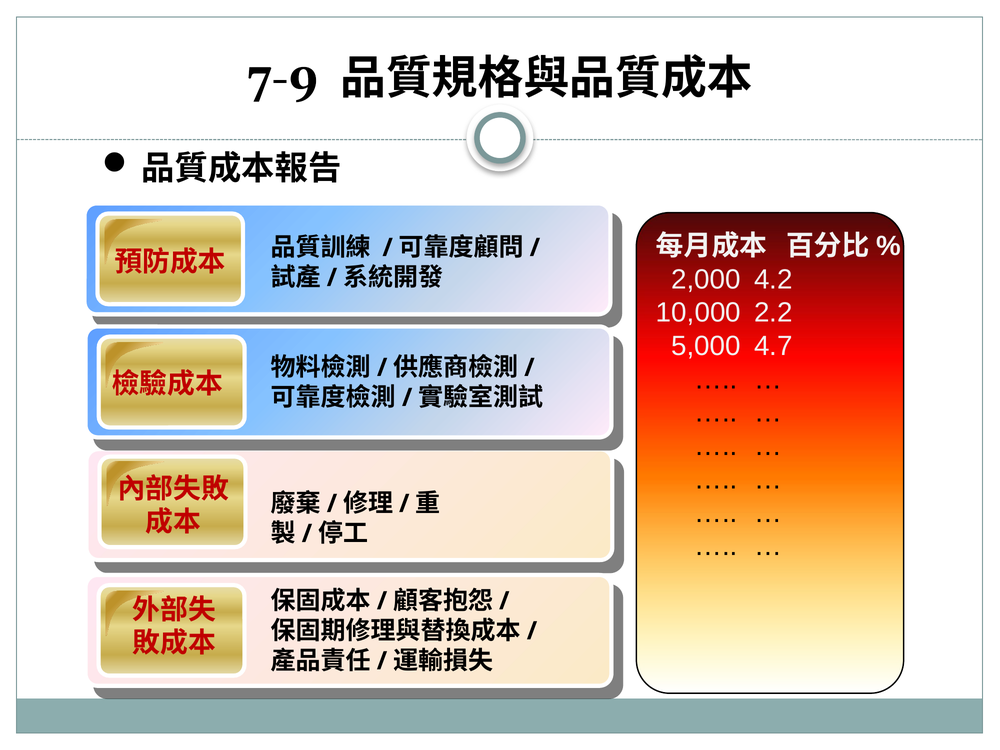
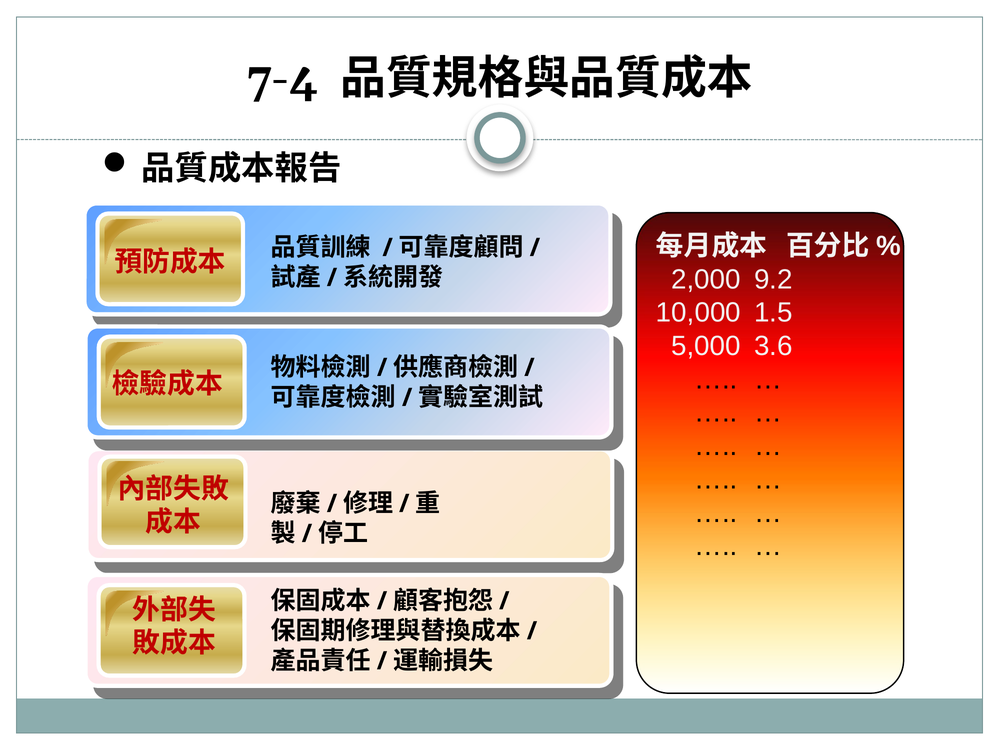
7-9: 7-9 -> 7-4
4.2: 4.2 -> 9.2
2.2: 2.2 -> 1.5
4.7: 4.7 -> 3.6
